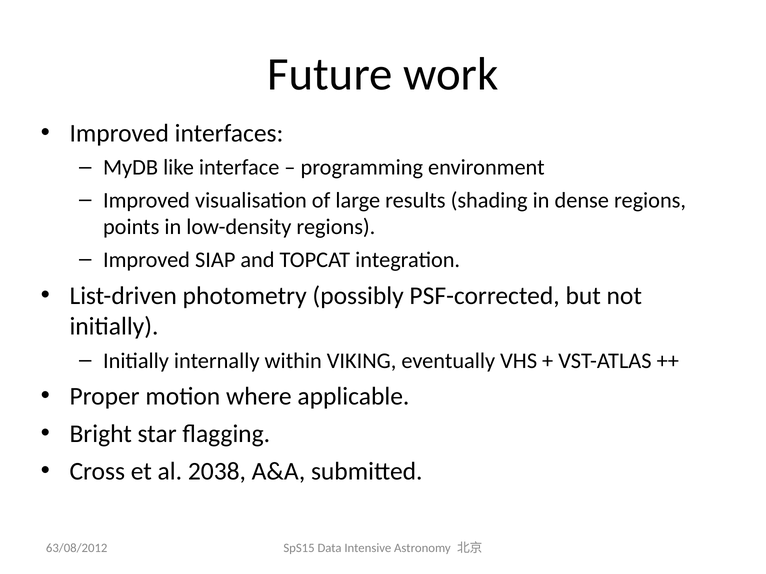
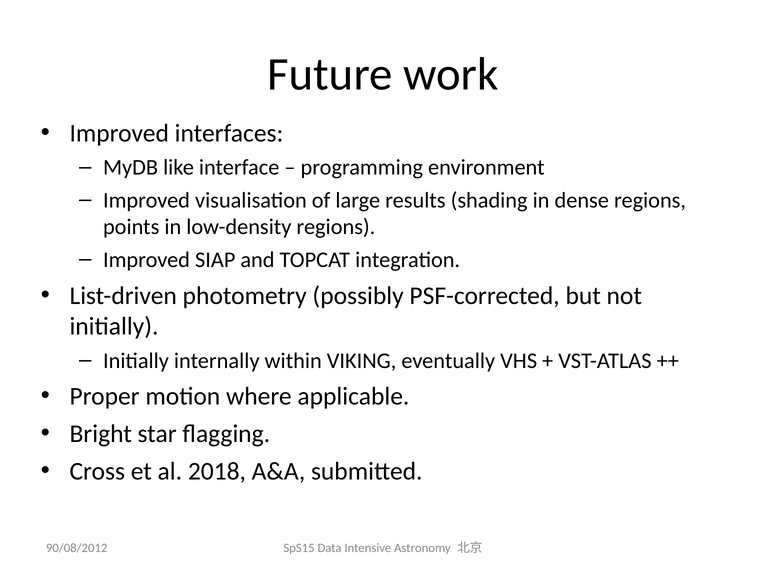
2038: 2038 -> 2018
63/08/2012: 63/08/2012 -> 90/08/2012
